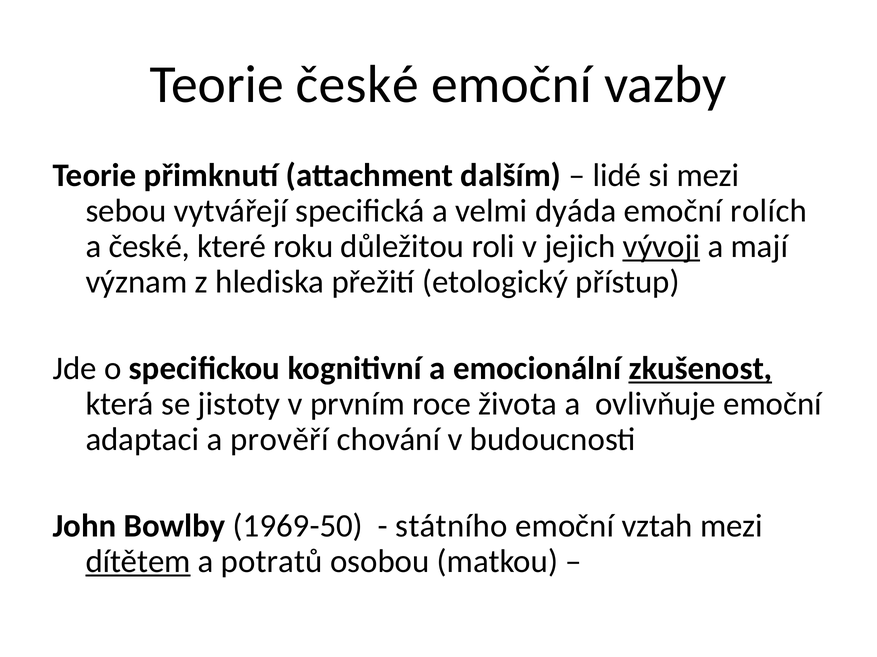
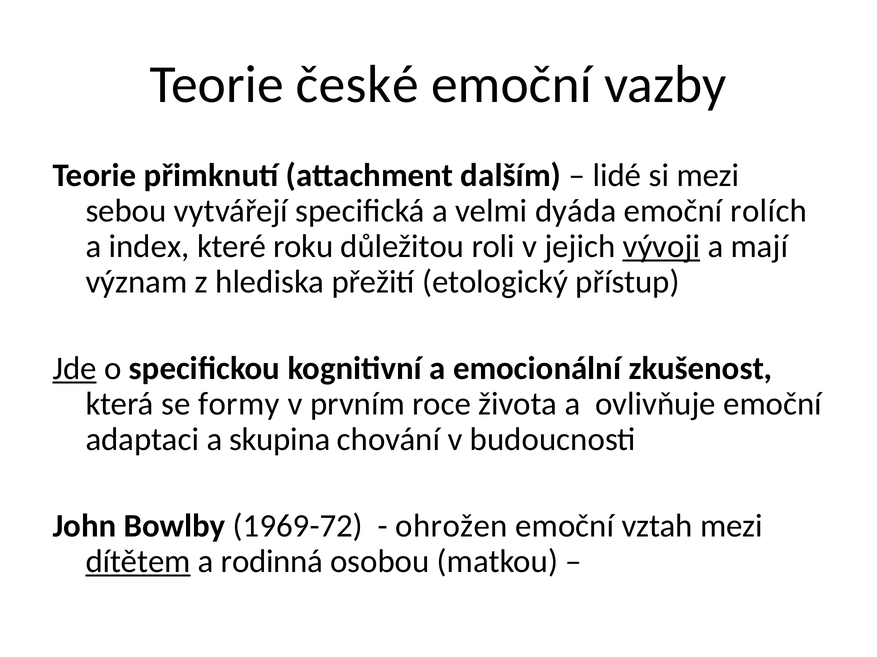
a české: české -> index
Jde underline: none -> present
zkušenost underline: present -> none
jistoty: jistoty -> formy
prověří: prověří -> skupina
1969-50: 1969-50 -> 1969-72
státního: státního -> ohrožen
potratů: potratů -> rodinná
